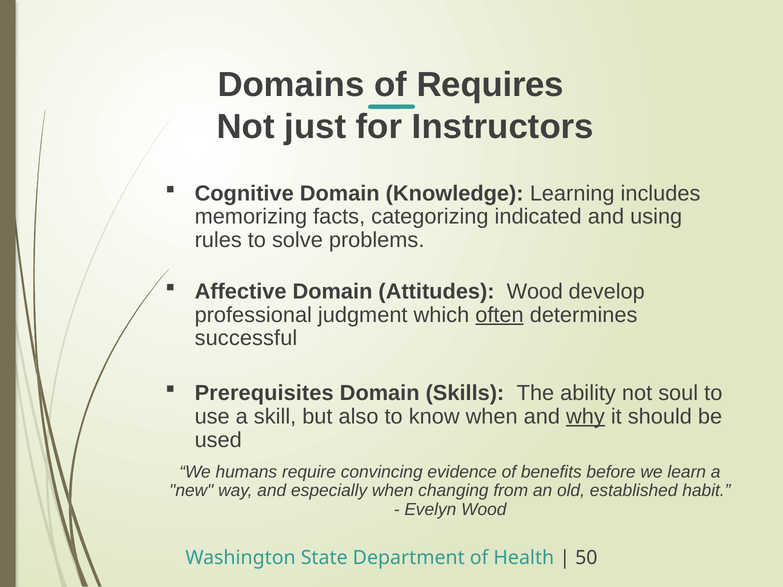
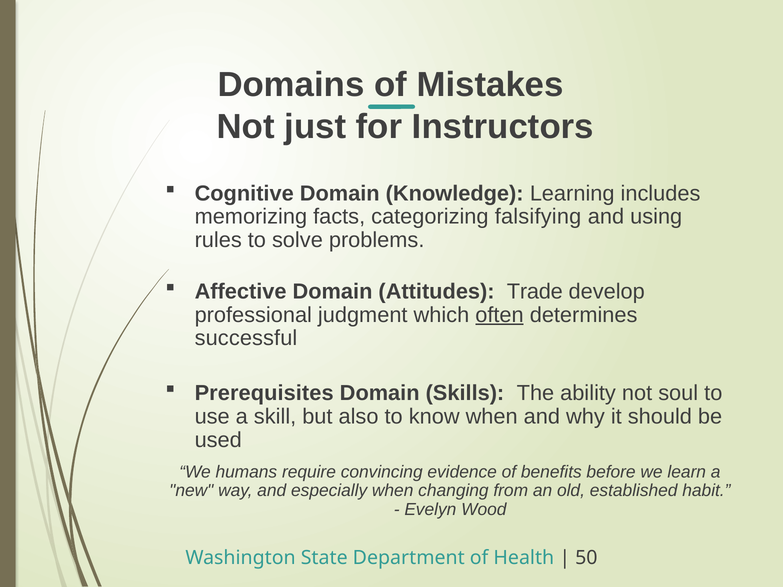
Requires: Requires -> Mistakes
indicated: indicated -> falsifying
Attitudes Wood: Wood -> Trade
why underline: present -> none
